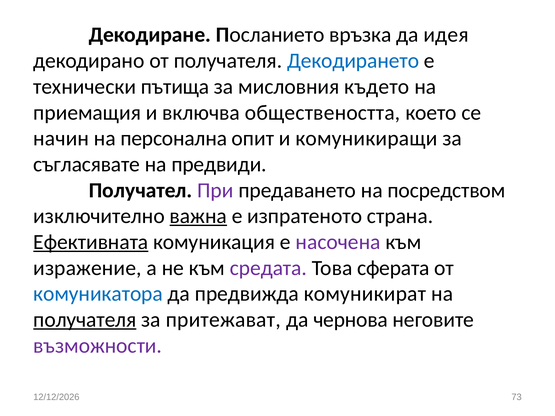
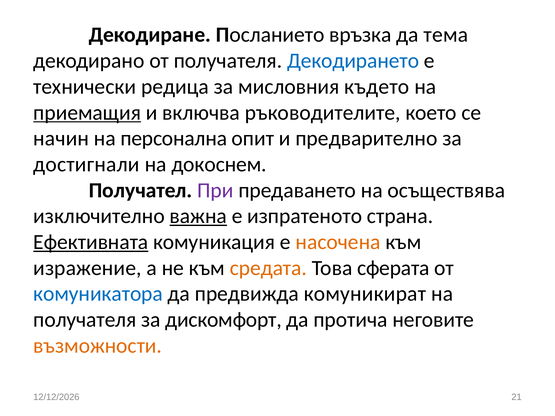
идея: идея -> тема
пътища: пътища -> редица
приемащия underline: none -> present
обществеността: обществеността -> ръководителите
комуникиращи: комуникиращи -> предварително
съгласявате: съгласявате -> достигнали
предвиди: предвиди -> докоснем
посредством: посредством -> осъществява
насочена colour: purple -> orange
средата colour: purple -> orange
получателя at (85, 320) underline: present -> none
притежават: притежават -> дискомфорт
чернова: чернова -> протича
възможности colour: purple -> orange
73: 73 -> 21
